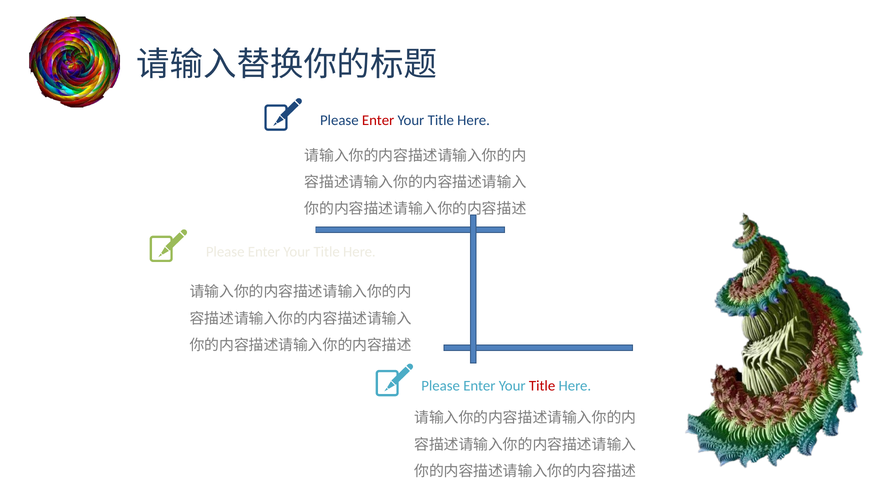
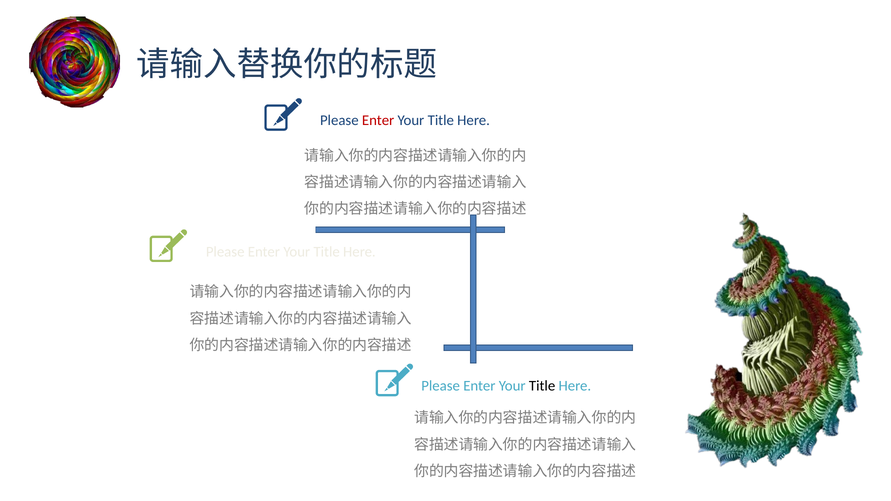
Title at (542, 386) colour: red -> black
